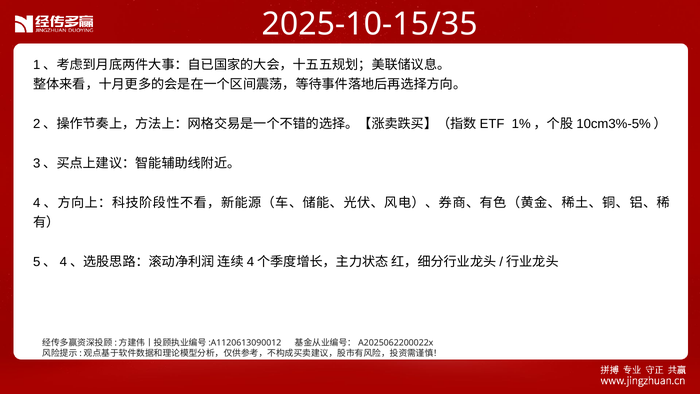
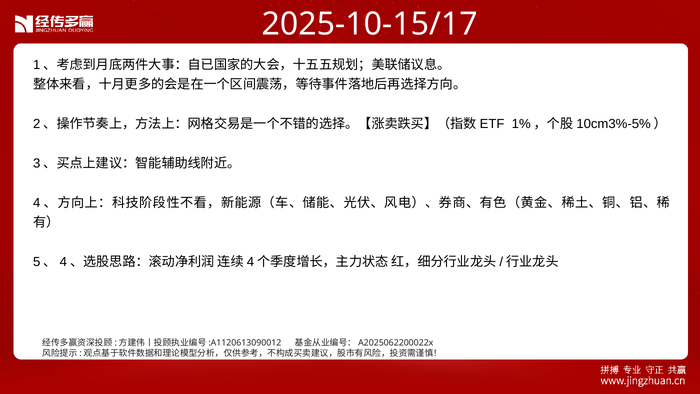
2025-10-15/35: 2025-10-15/35 -> 2025-10-15/17
